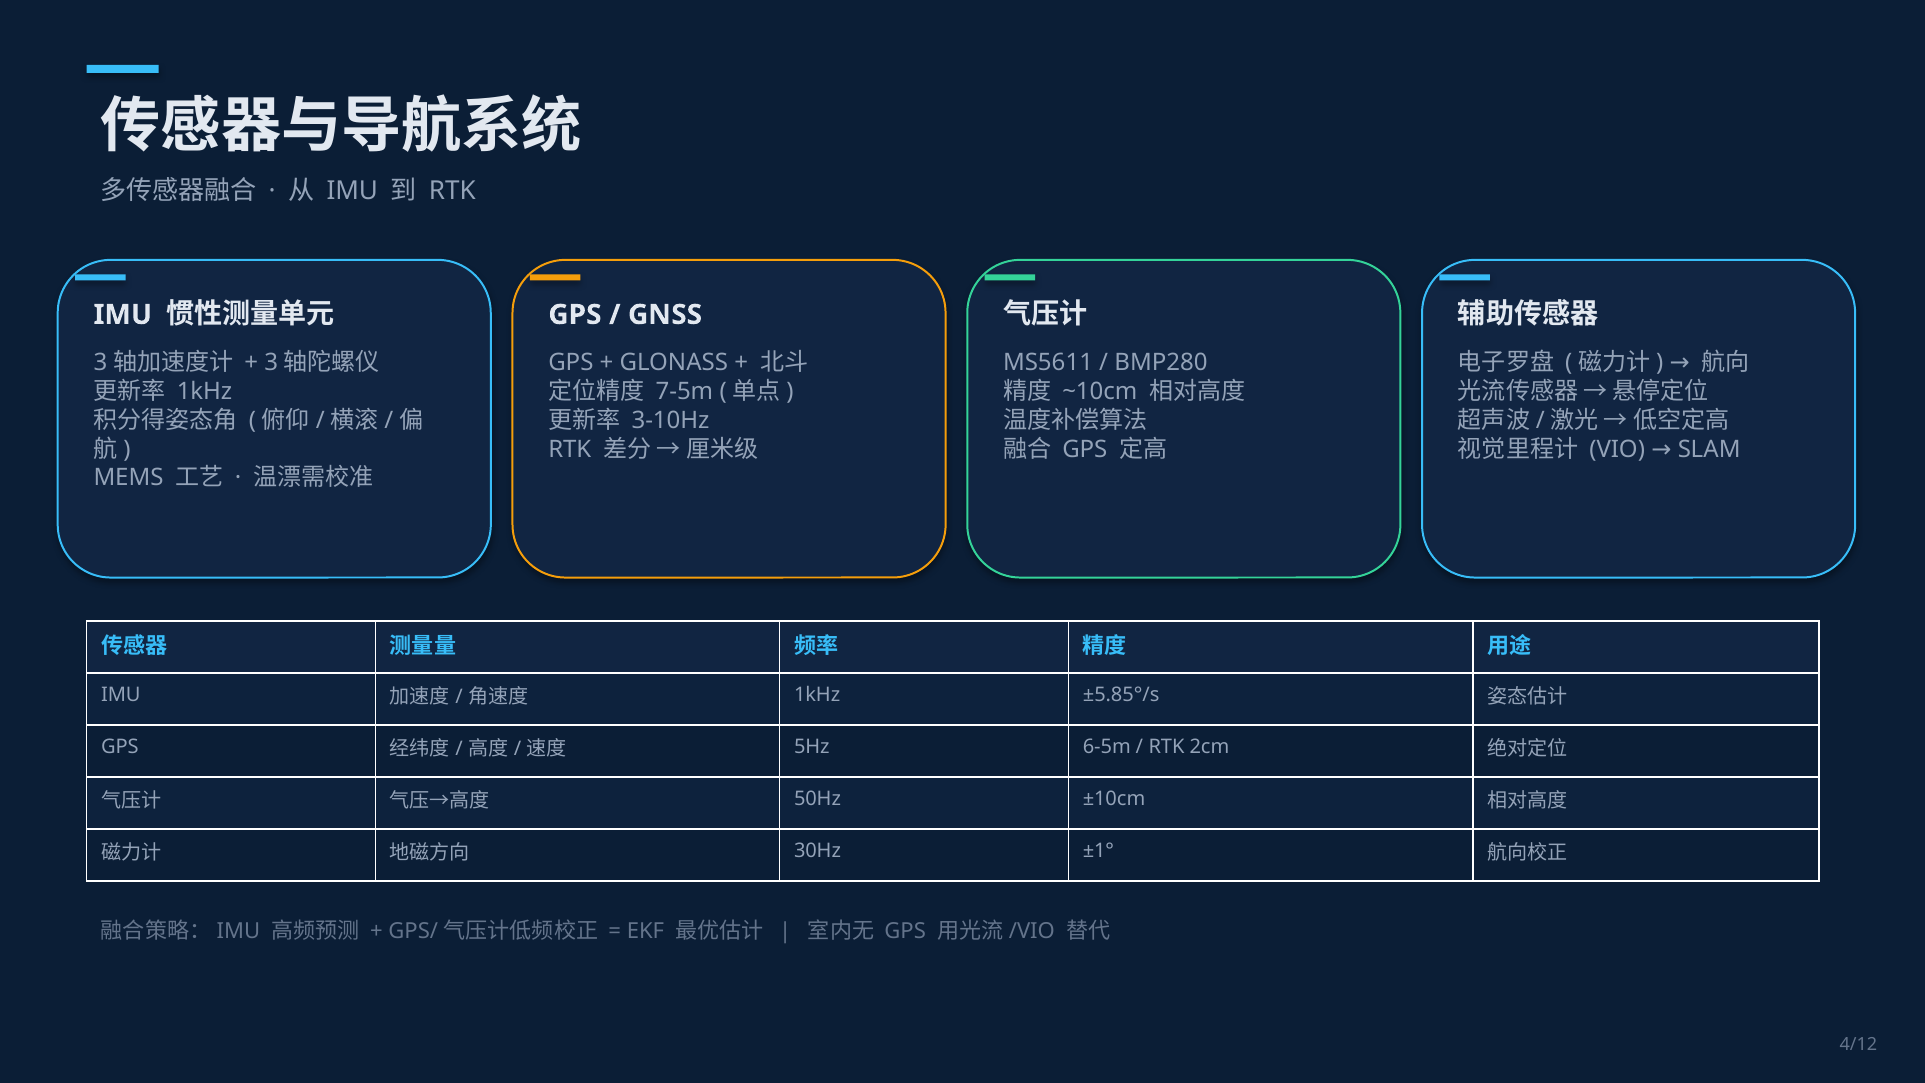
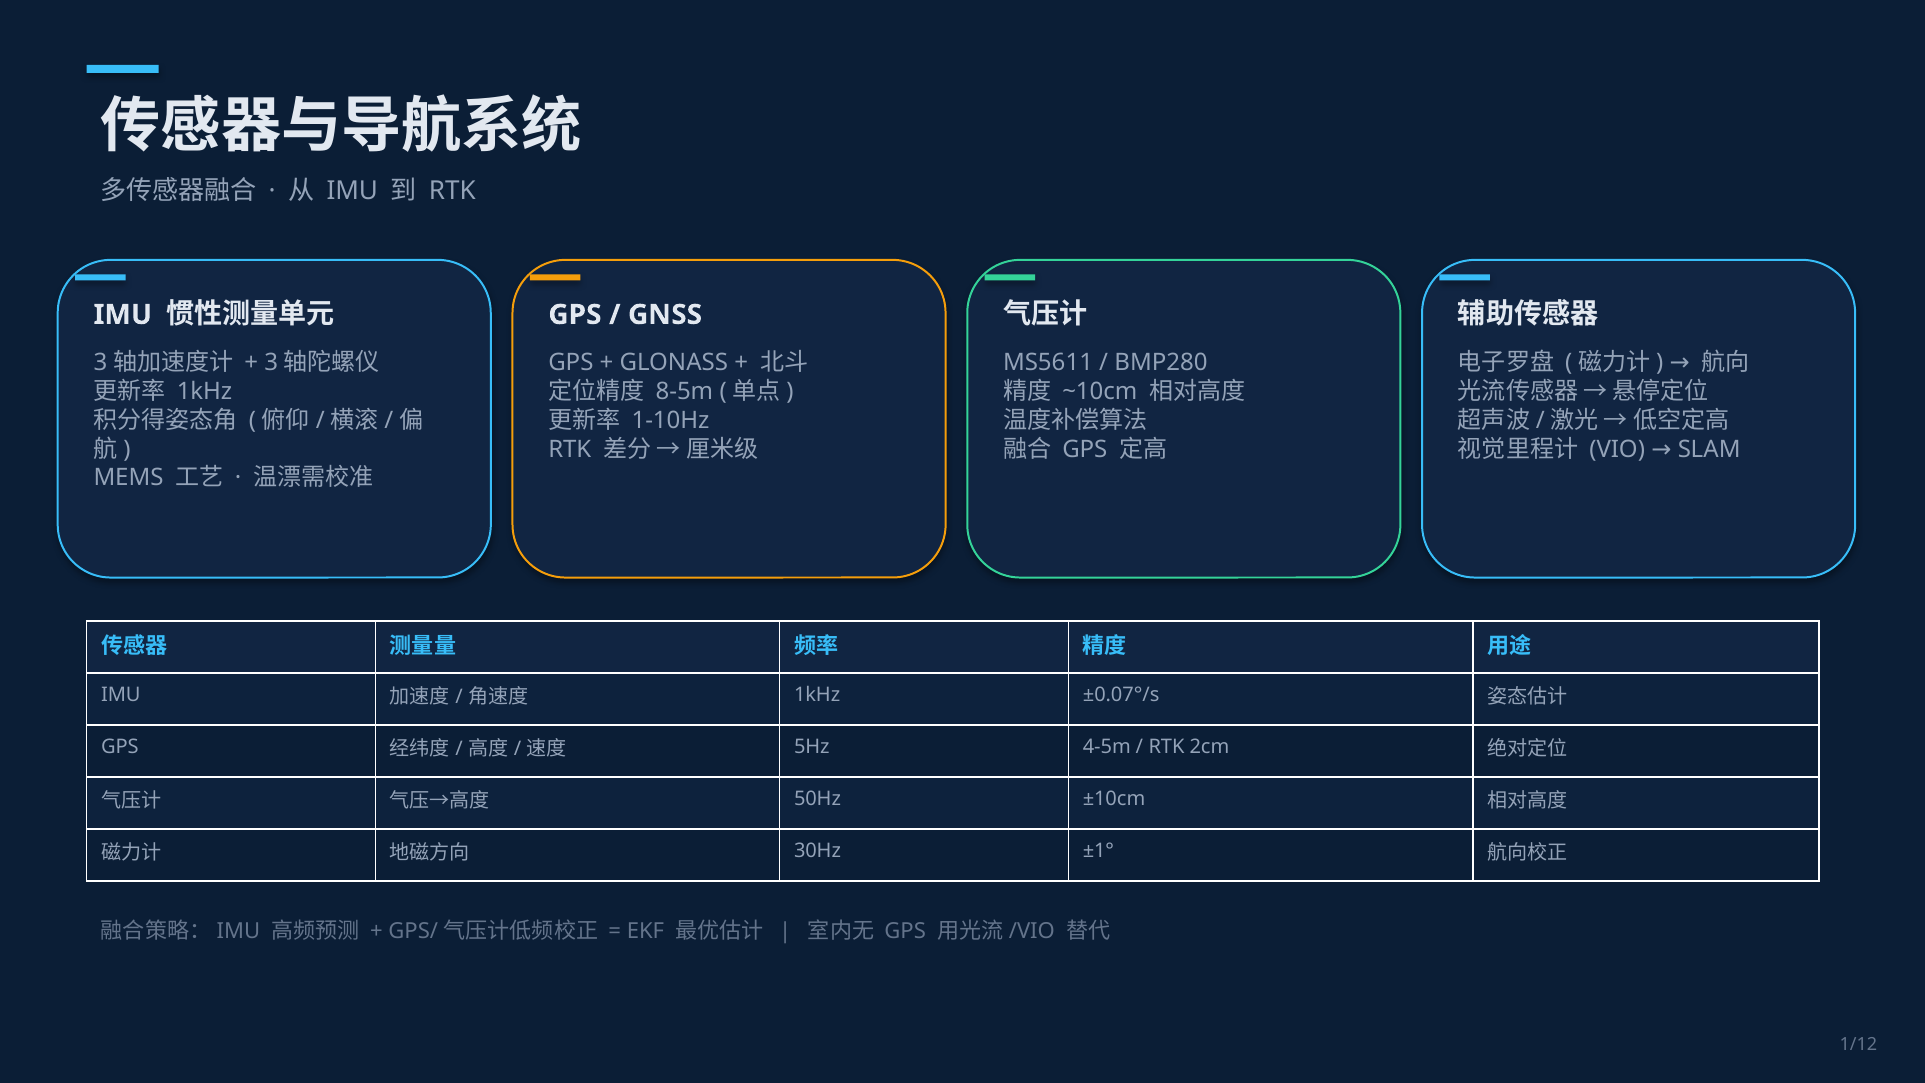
7-5m: 7-5m -> 8-5m
3-10Hz: 3-10Hz -> 1-10Hz
±5.85°/s: ±5.85°/s -> ±0.07°/s
6-5m: 6-5m -> 4-5m
4/12: 4/12 -> 1/12
